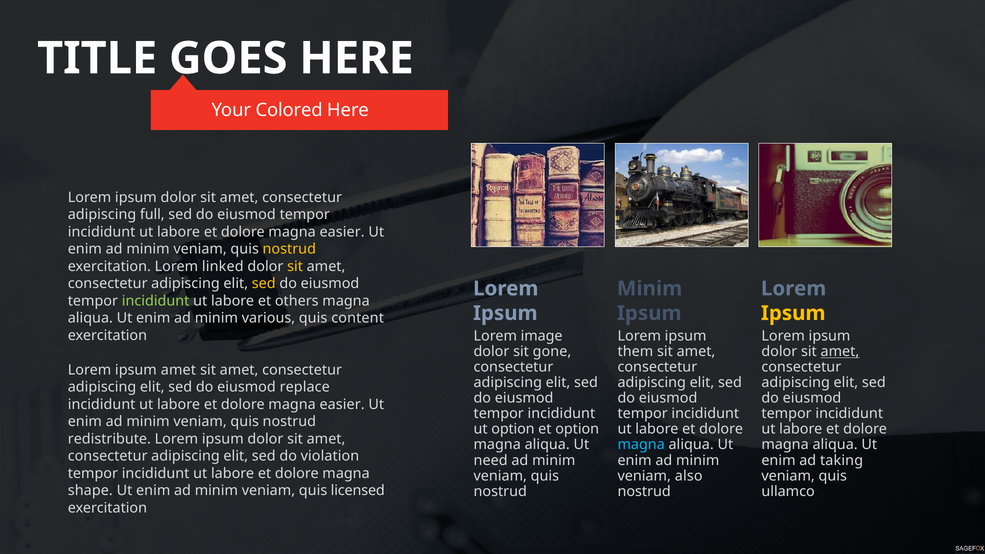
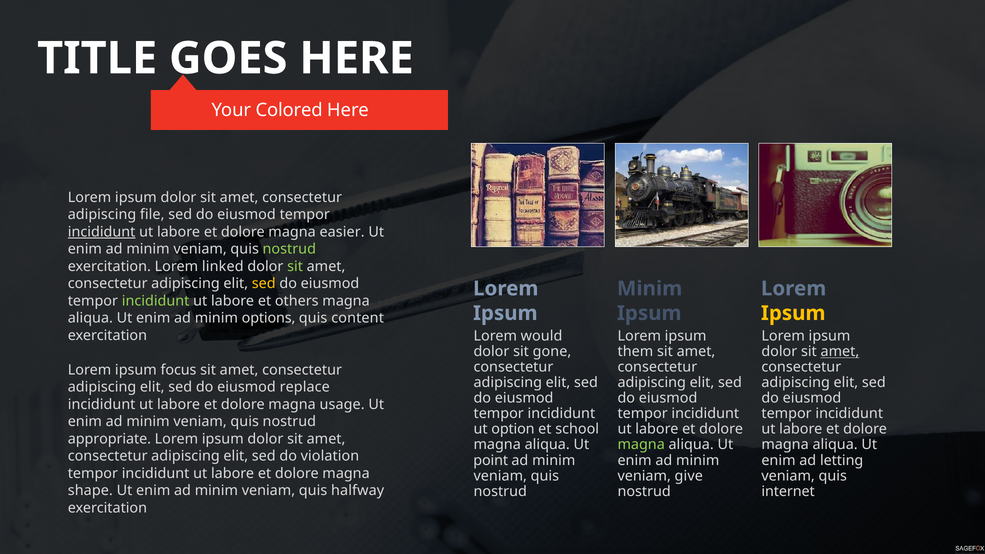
full: full -> file
incididunt at (102, 232) underline: none -> present
nostrud at (289, 249) colour: yellow -> light green
sit at (295, 266) colour: yellow -> light green
various: various -> options
image: image -> would
ipsum amet: amet -> focus
easier at (342, 404): easier -> usage
et option: option -> school
redistribute: redistribute -> appropriate
magna at (641, 445) colour: light blue -> light green
need: need -> point
taking: taking -> letting
also: also -> give
licensed: licensed -> halfway
ullamco: ullamco -> internet
